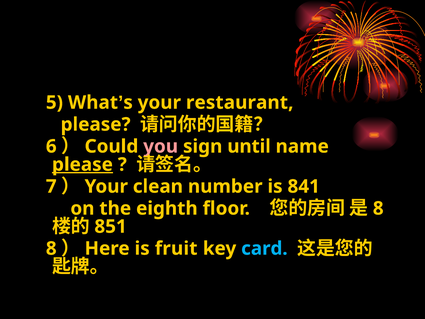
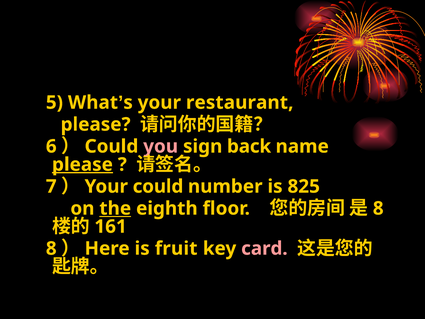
until: until -> back
Your clean: clean -> could
841: 841 -> 825
the underline: none -> present
851: 851 -> 161
card colour: light blue -> pink
